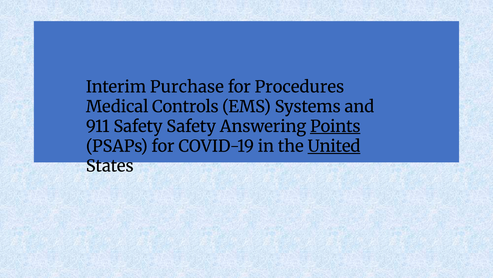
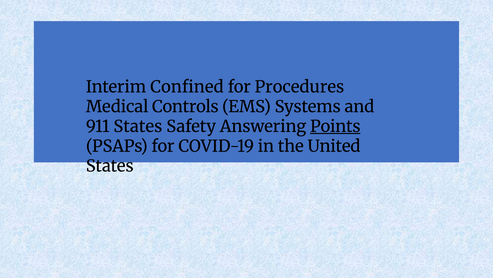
Purchase: Purchase -> Confined
911 Safety: Safety -> States
United underline: present -> none
